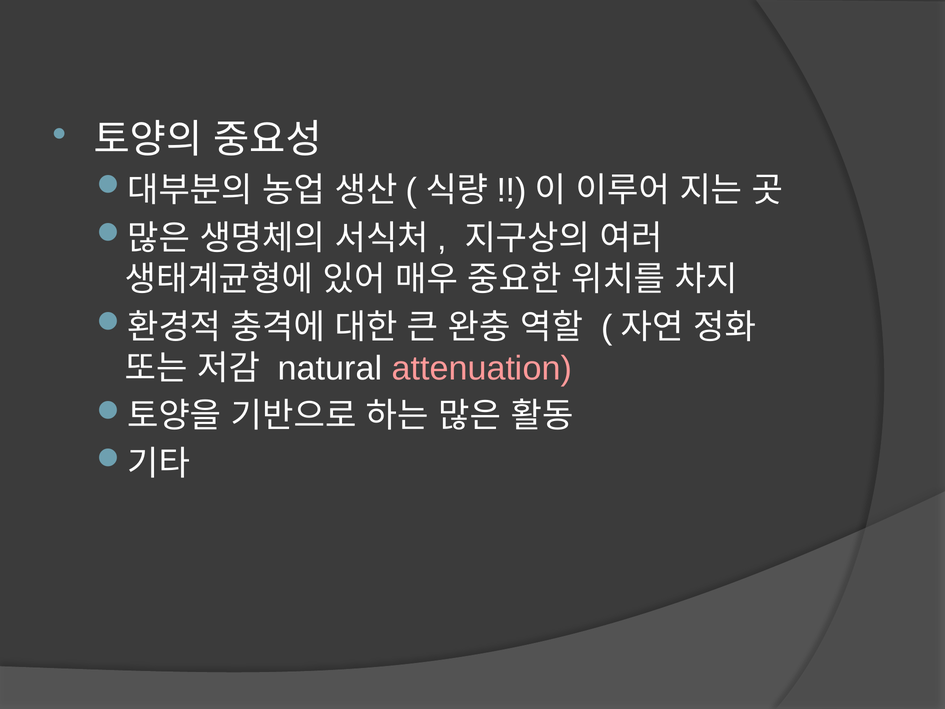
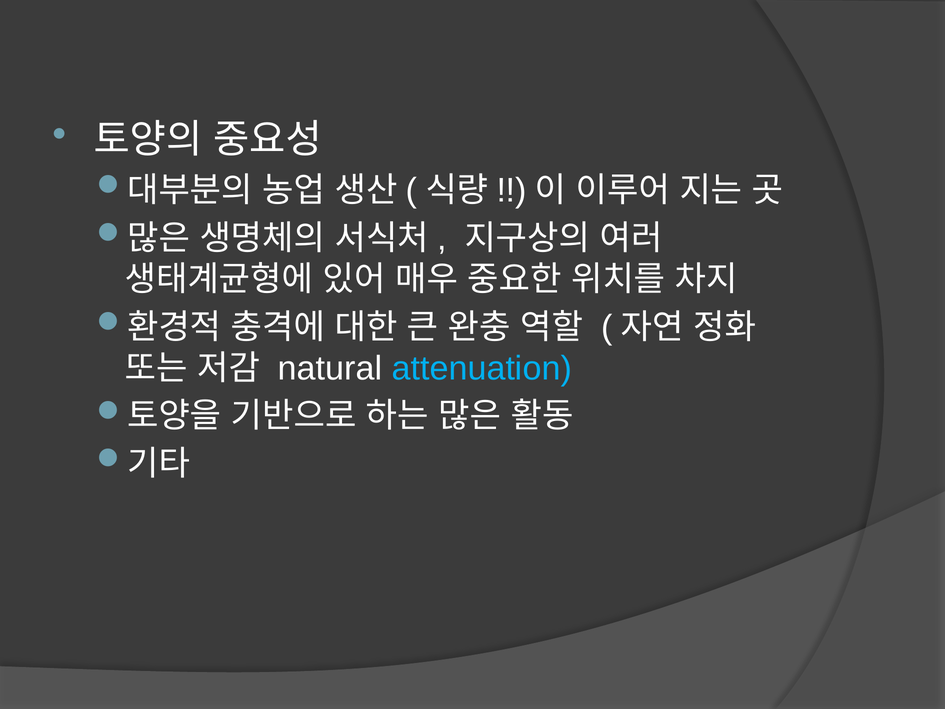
attenuation colour: pink -> light blue
